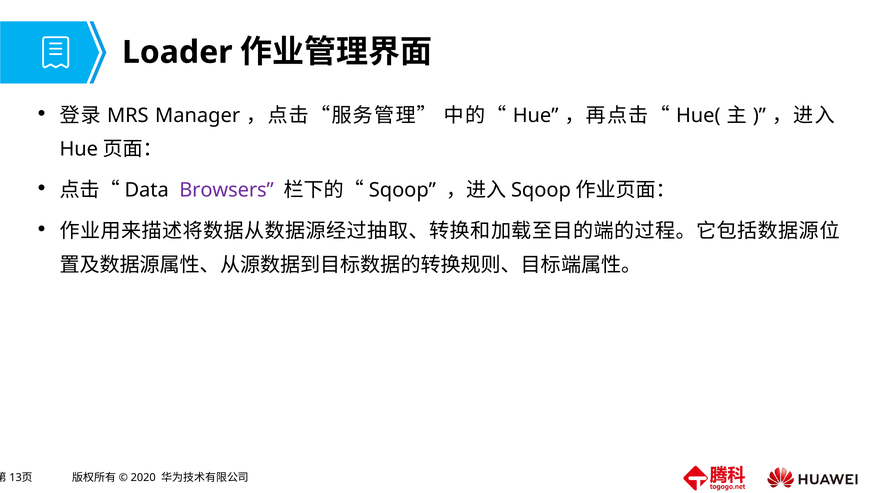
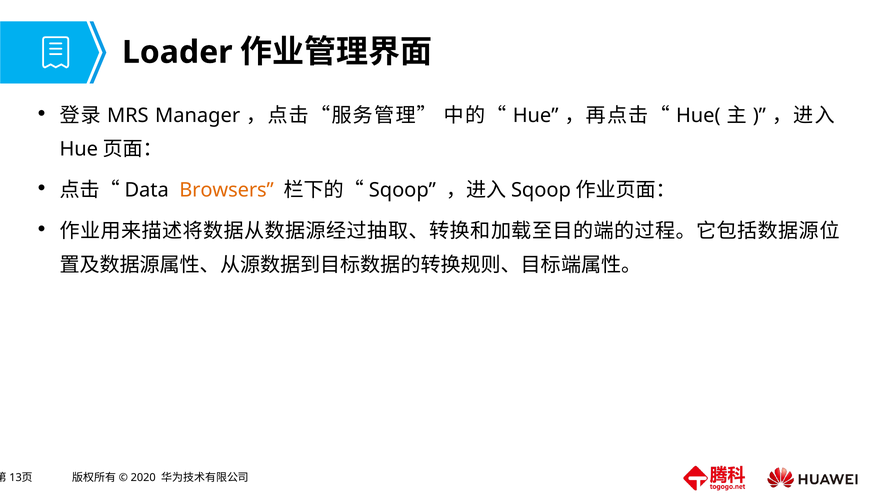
Browsers colour: purple -> orange
